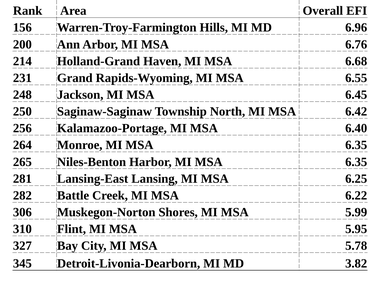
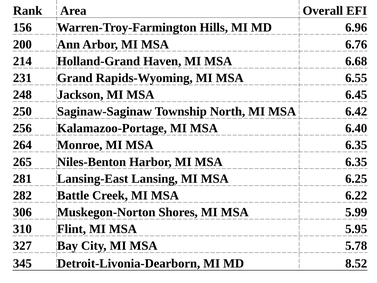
3.82: 3.82 -> 8.52
